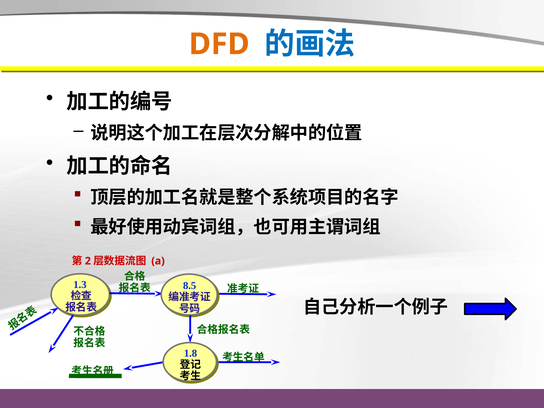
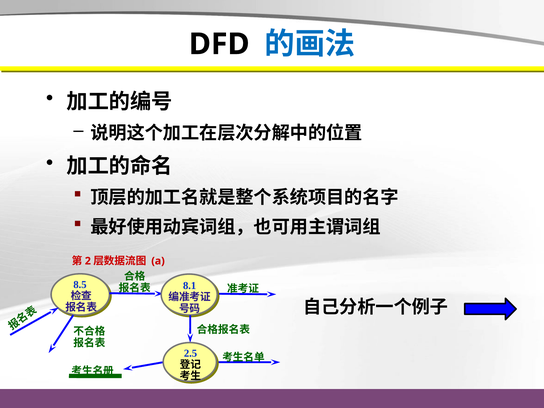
DFD colour: orange -> black
1.3: 1.3 -> 8.5
8.5: 8.5 -> 8.1
1.8: 1.8 -> 2.5
